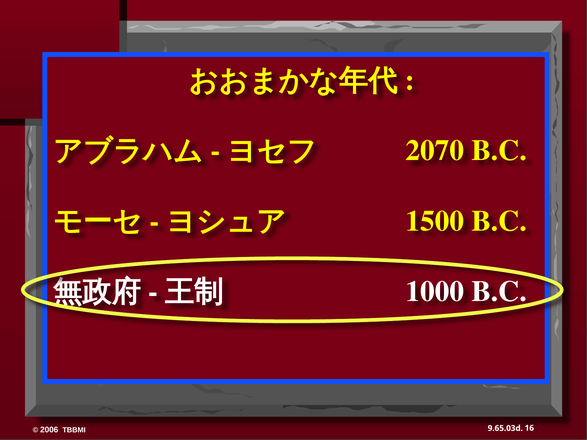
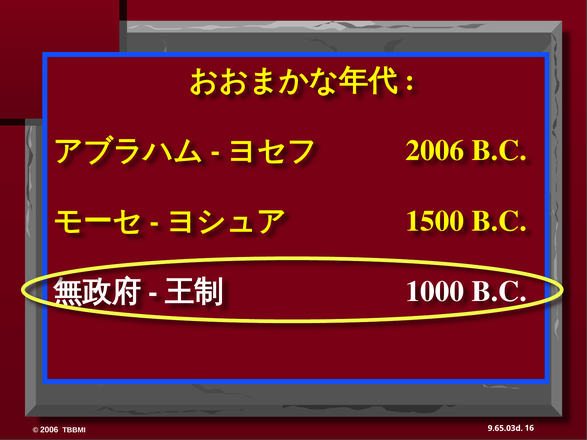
2070 at (435, 151): 2070 -> 2006
